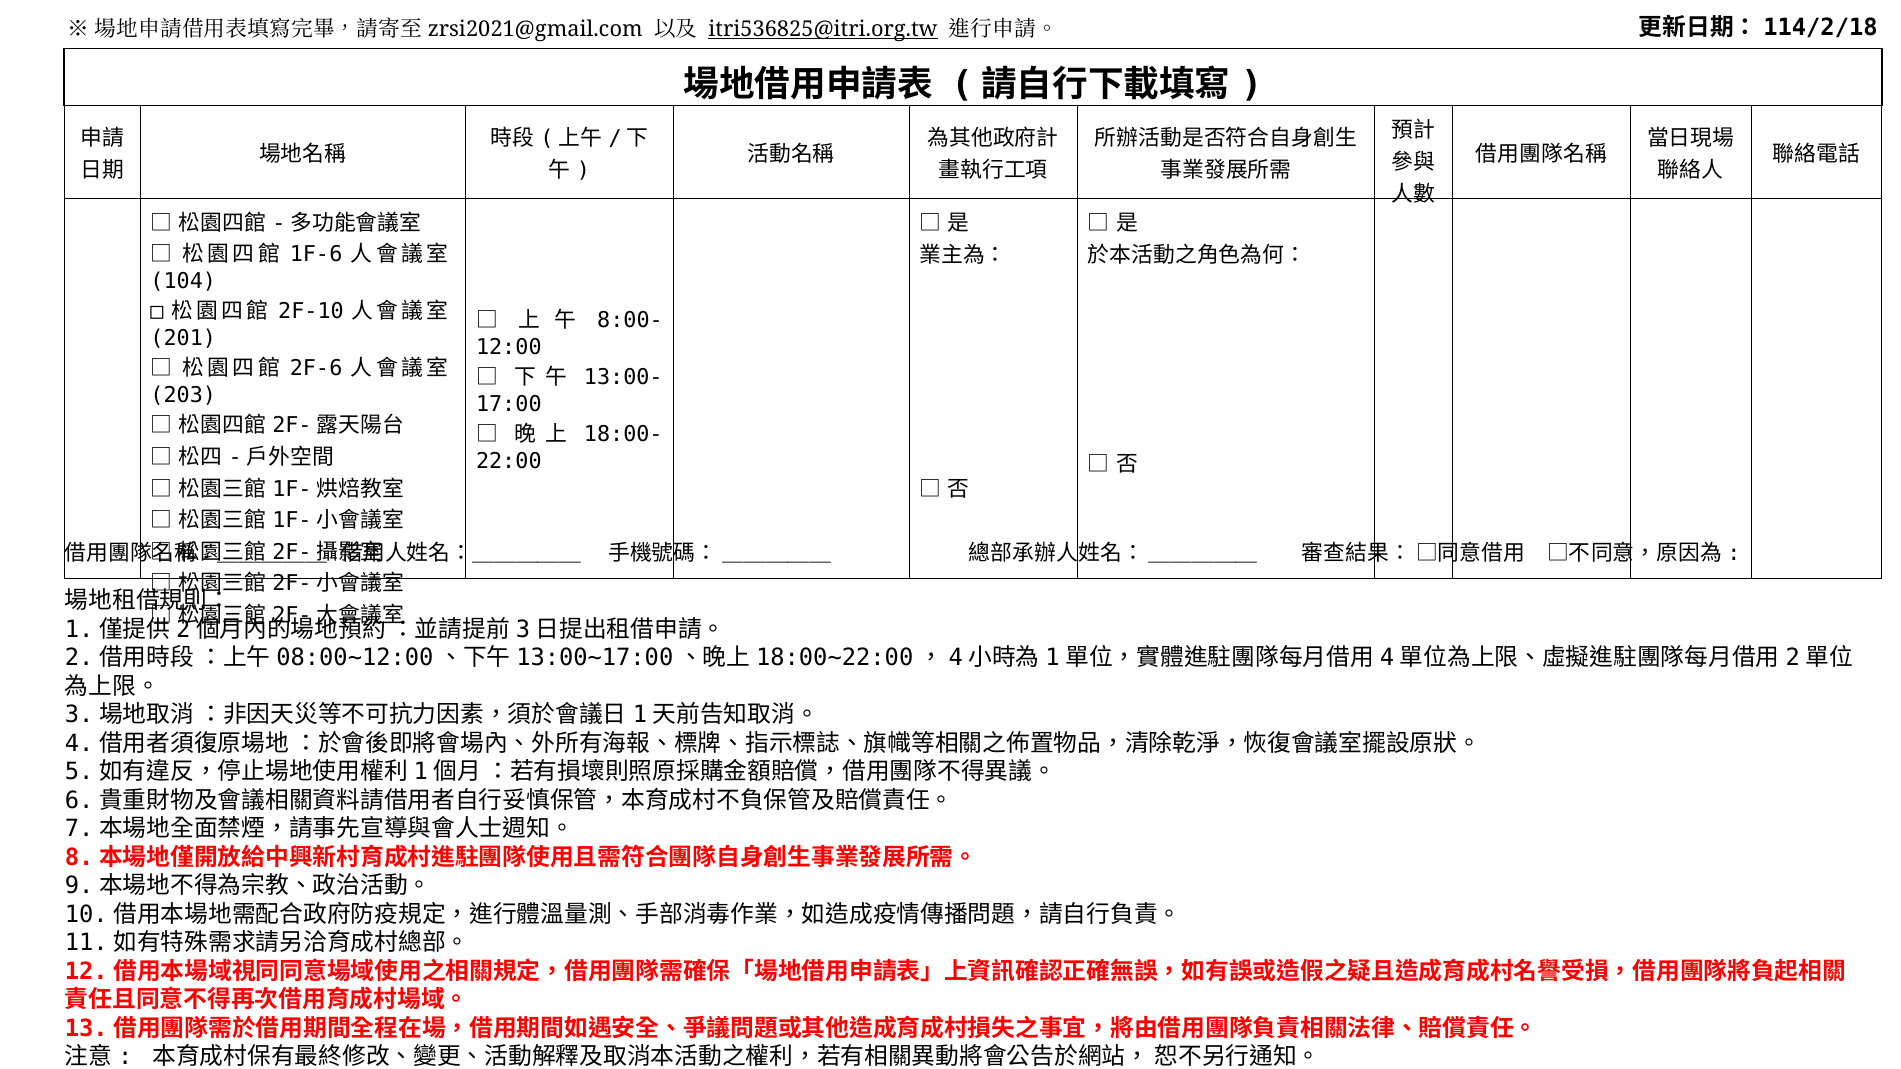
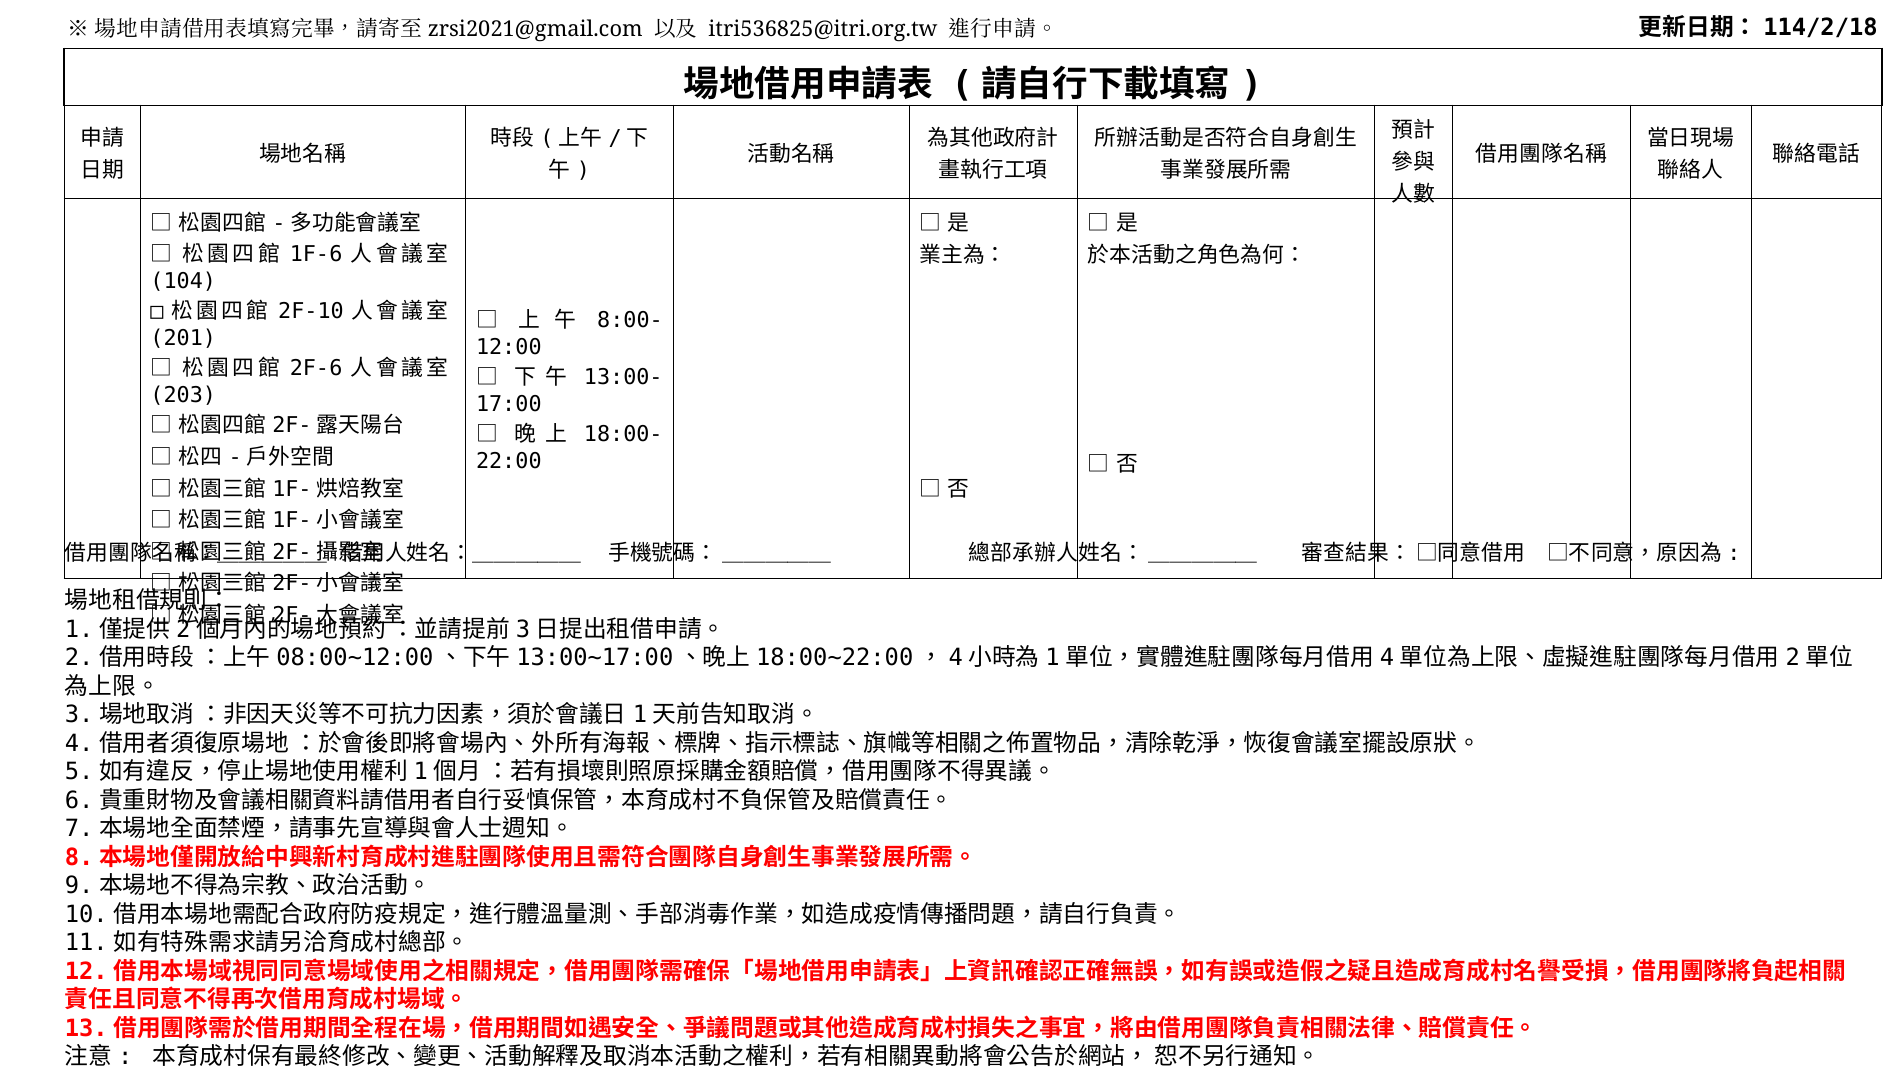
itri536825@itri.org.tw underline: present -> none
